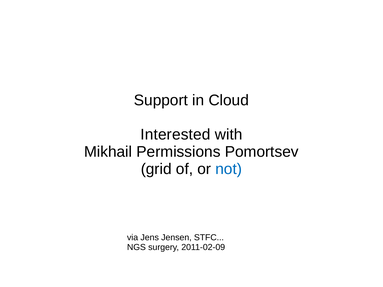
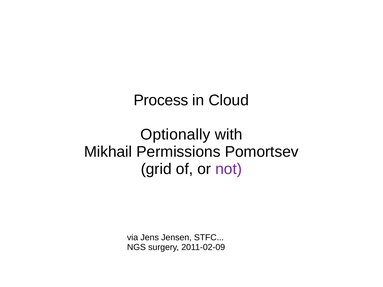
Support: Support -> Process
Interested: Interested -> Optionally
not colour: blue -> purple
